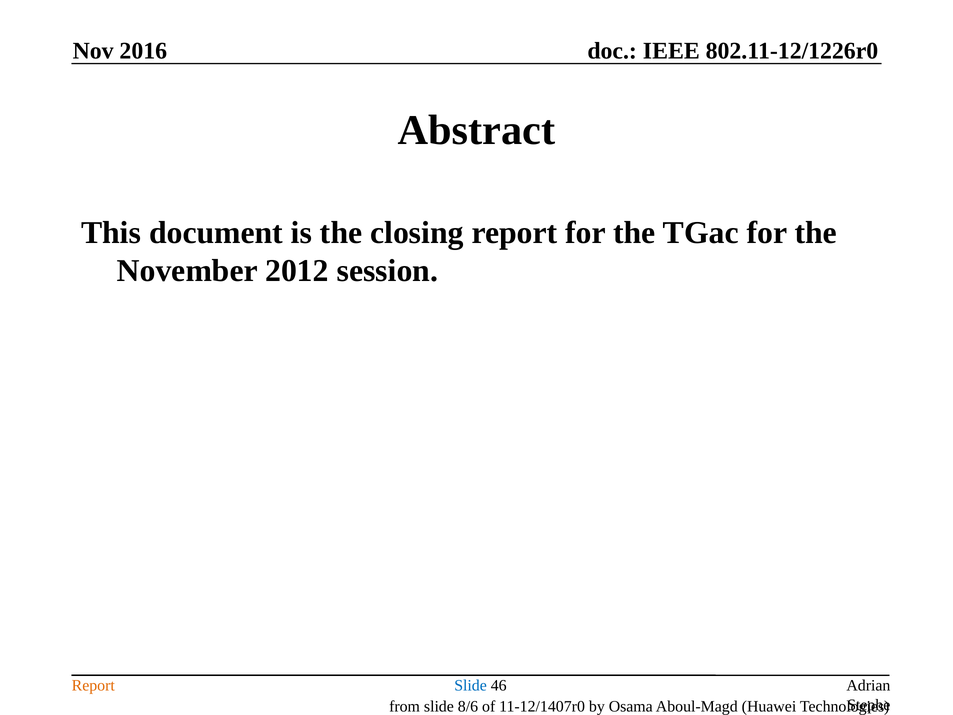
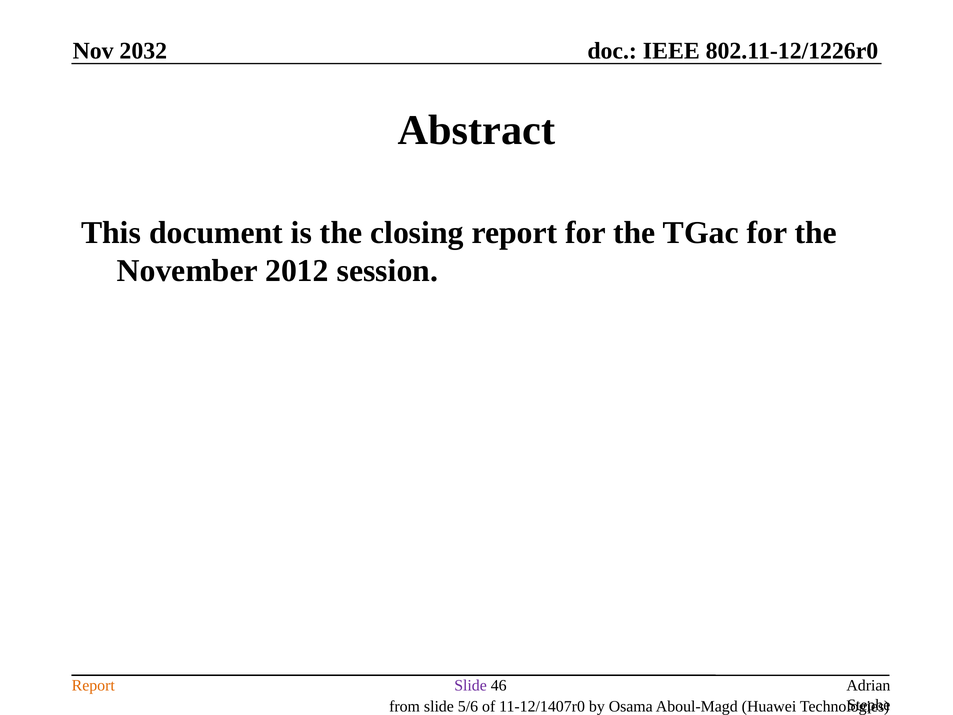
2016: 2016 -> 2032
Slide at (471, 685) colour: blue -> purple
8/6: 8/6 -> 5/6
